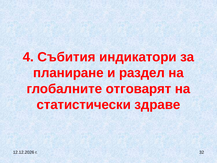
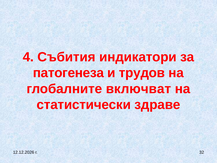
планиране: планиране -> патогенеза
раздел: раздел -> трудов
отговарят: отговарят -> включват
